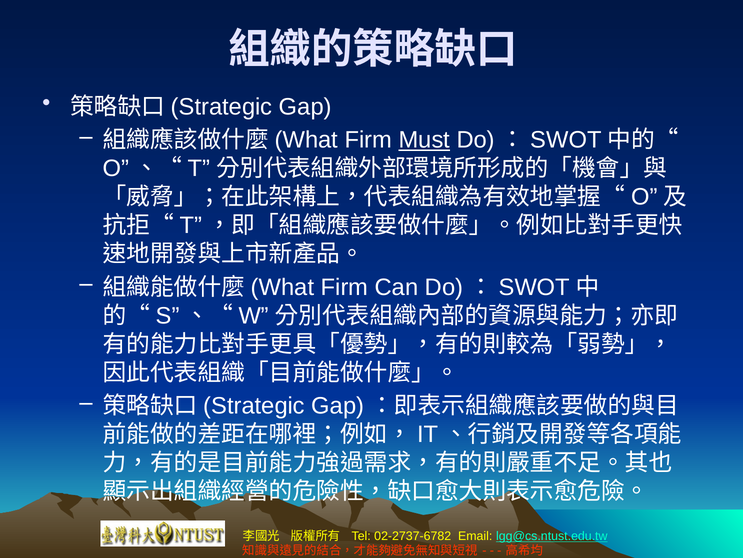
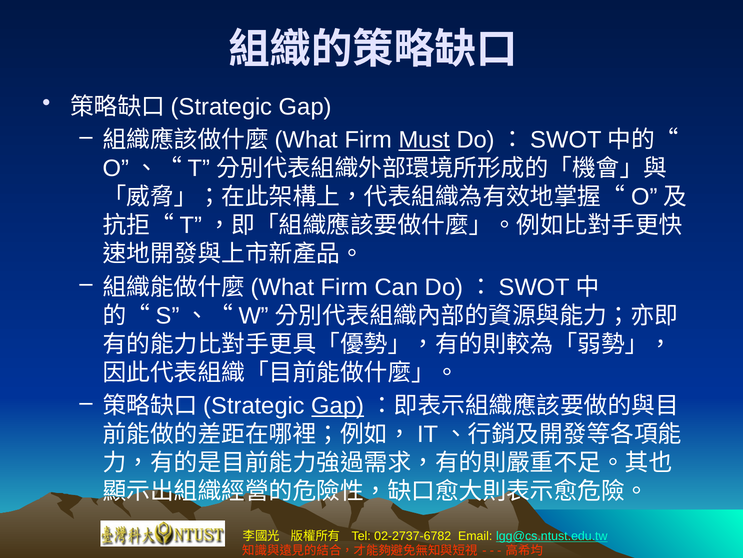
Gap at (338, 406) underline: none -> present
